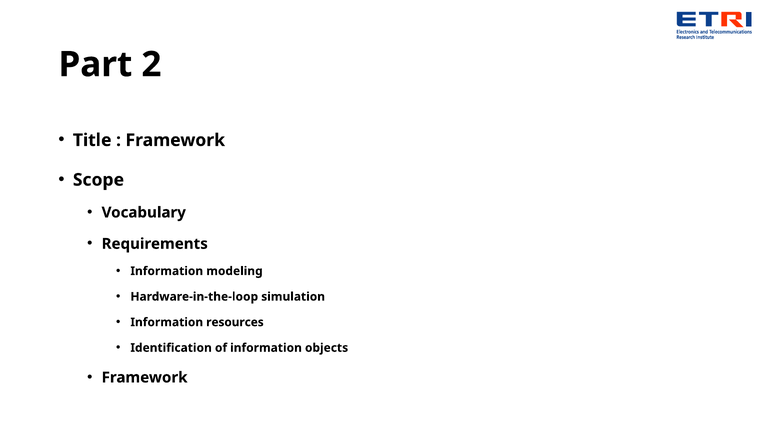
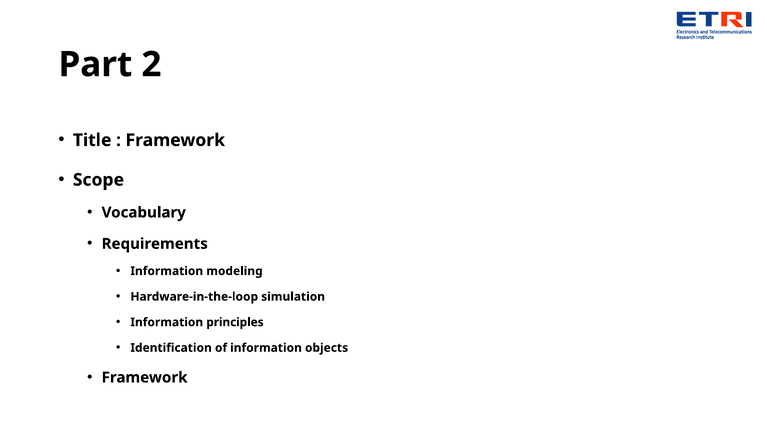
resources: resources -> principles
